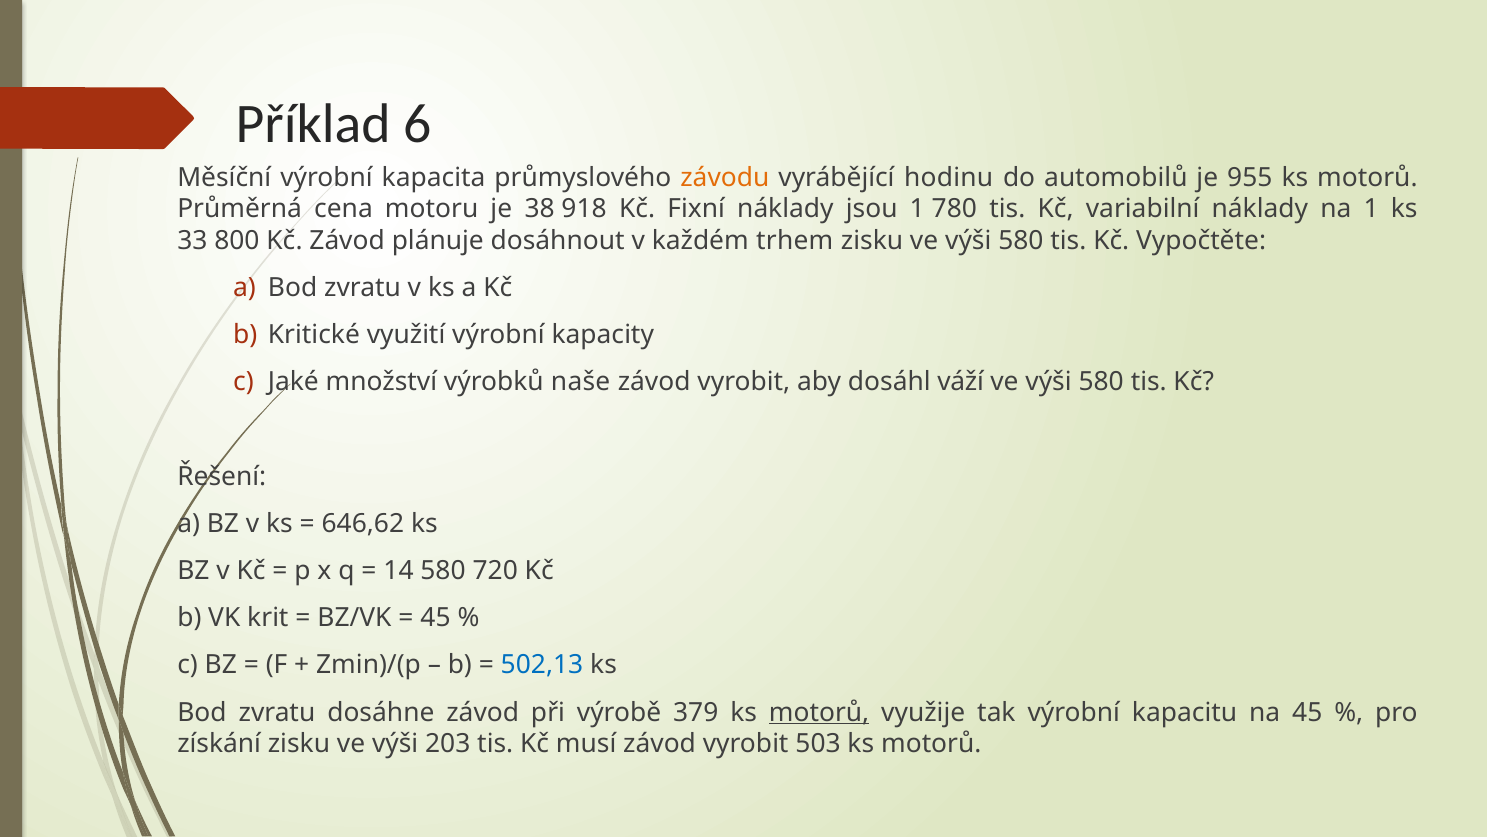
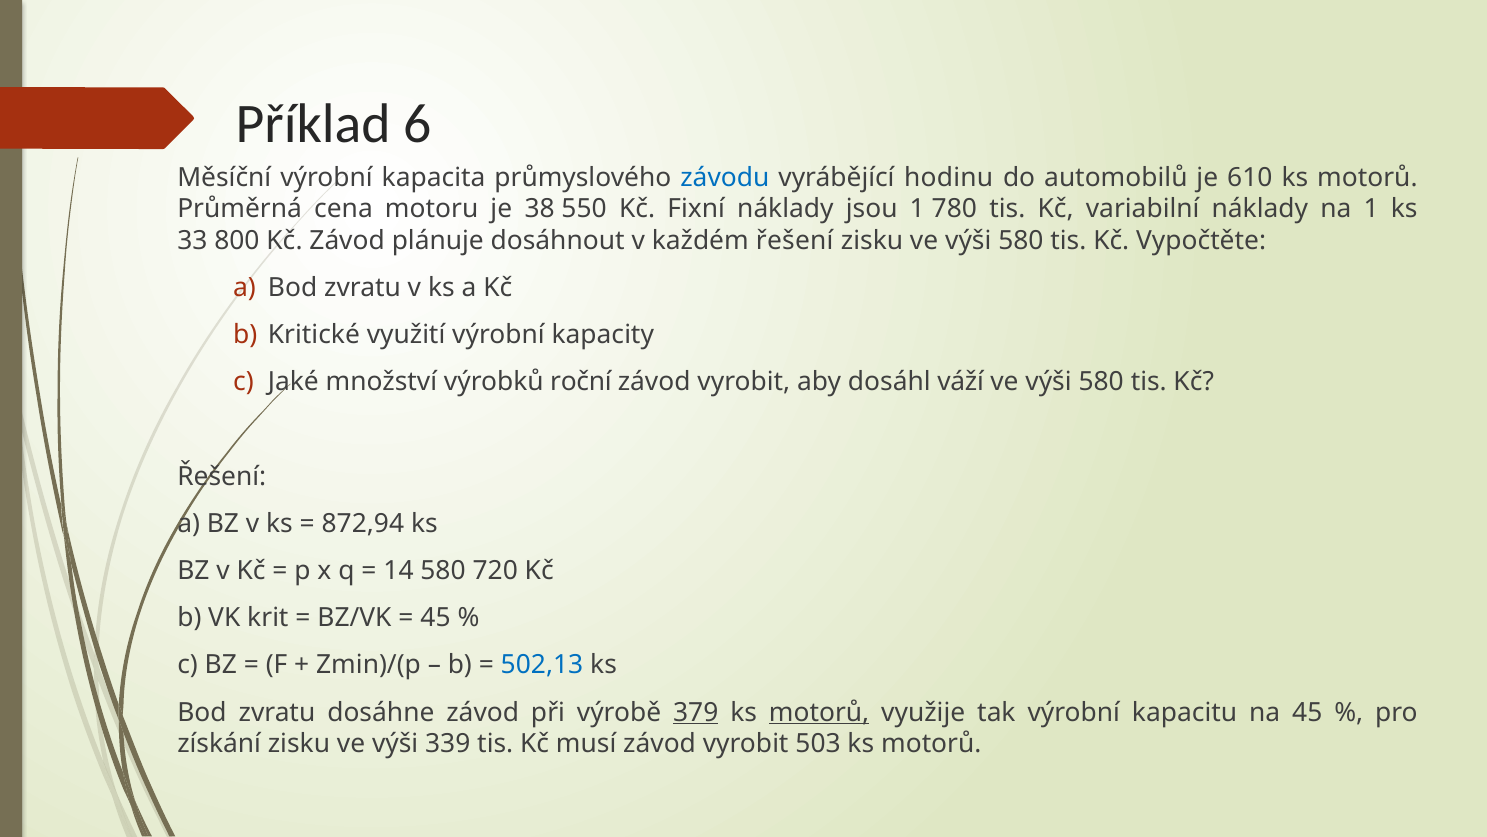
závodu colour: orange -> blue
955: 955 -> 610
918: 918 -> 550
každém trhem: trhem -> řešení
naše: naše -> roční
646,62: 646,62 -> 872,94
379 underline: none -> present
203: 203 -> 339
